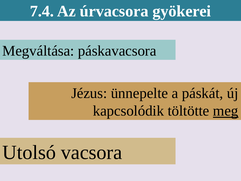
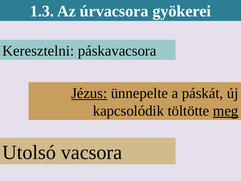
7.4: 7.4 -> 1.3
Megváltása: Megváltása -> Keresztelni
Jézus underline: none -> present
